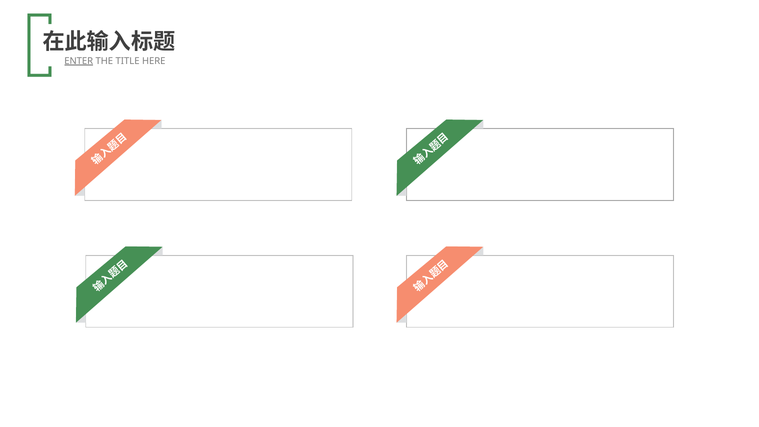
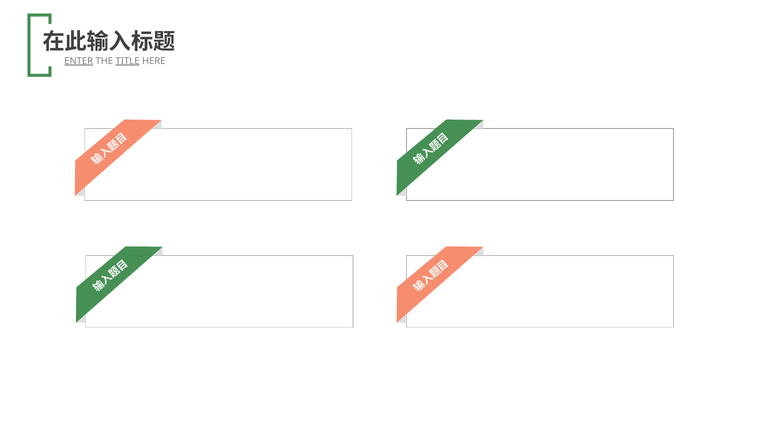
TITLE underline: none -> present
